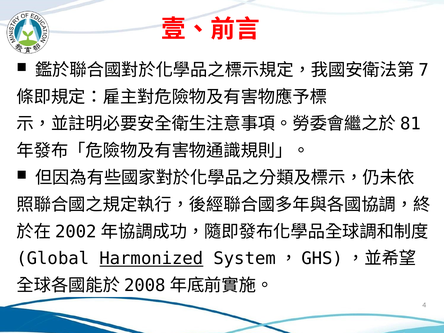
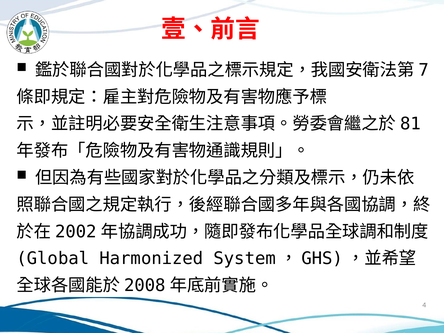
Harmonized underline: present -> none
